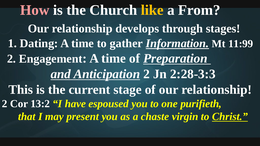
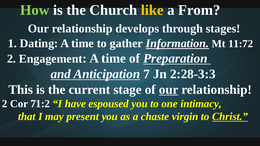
How colour: pink -> light green
11:99: 11:99 -> 11:72
Anticipation 2: 2 -> 7
our at (169, 90) underline: none -> present
13:2: 13:2 -> 71:2
purifieth: purifieth -> intimacy
